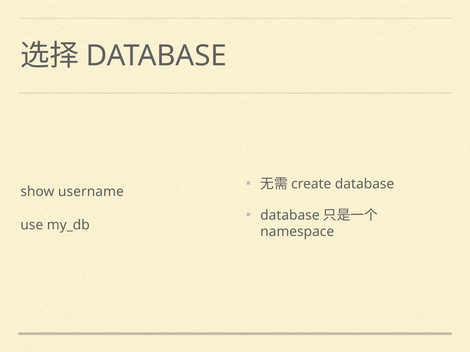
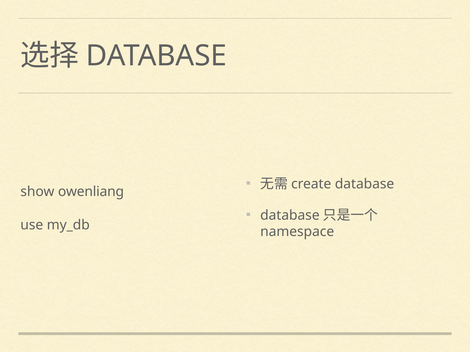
username: username -> owenliang
